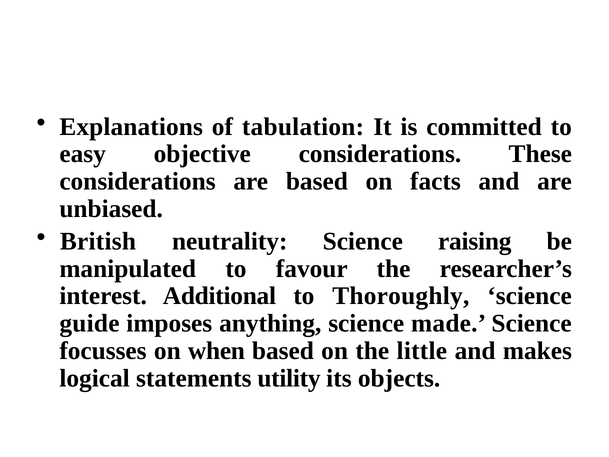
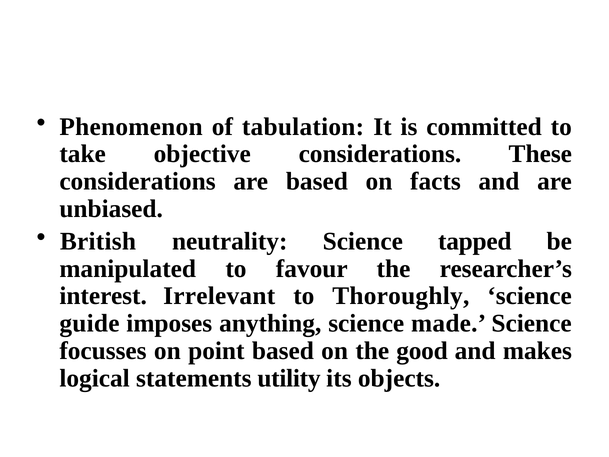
Explanations: Explanations -> Phenomenon
easy: easy -> take
raising: raising -> tapped
Additional: Additional -> Irrelevant
when: when -> point
little: little -> good
